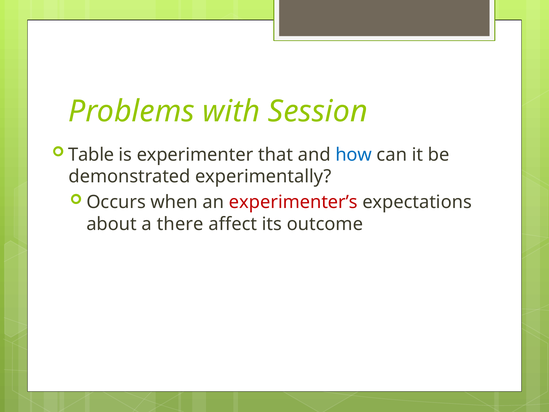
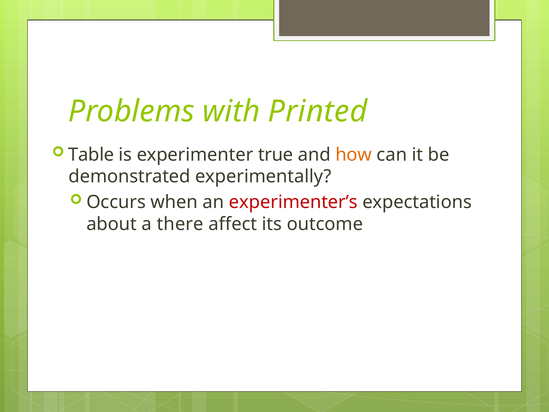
Session: Session -> Printed
that: that -> true
how colour: blue -> orange
